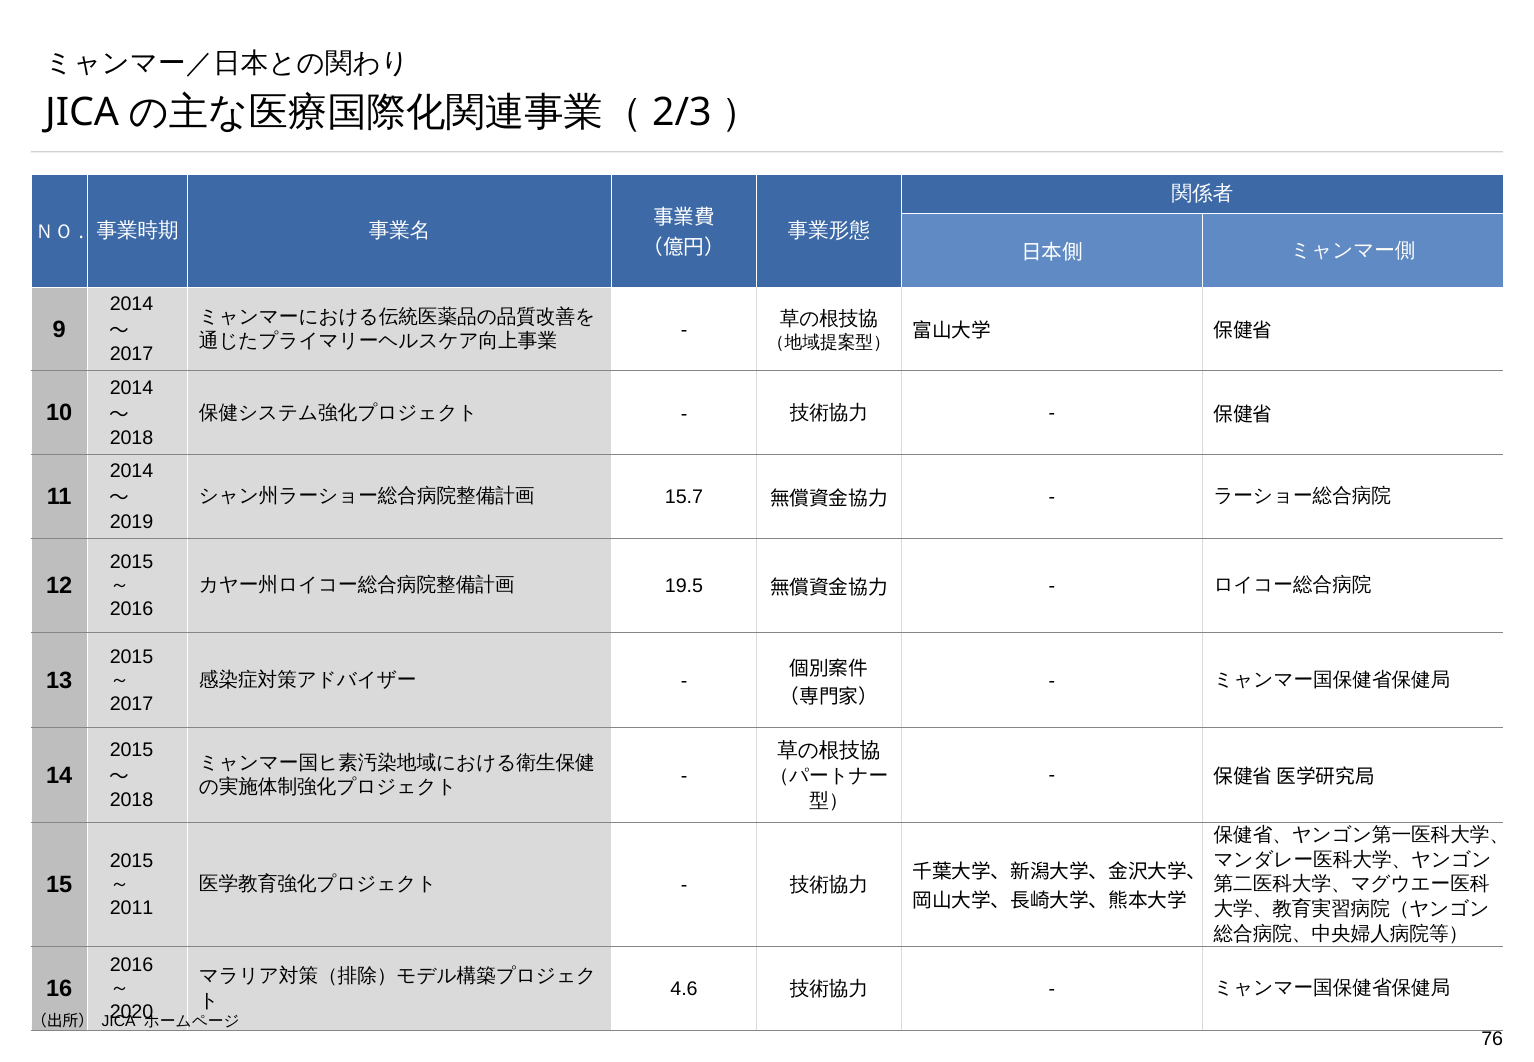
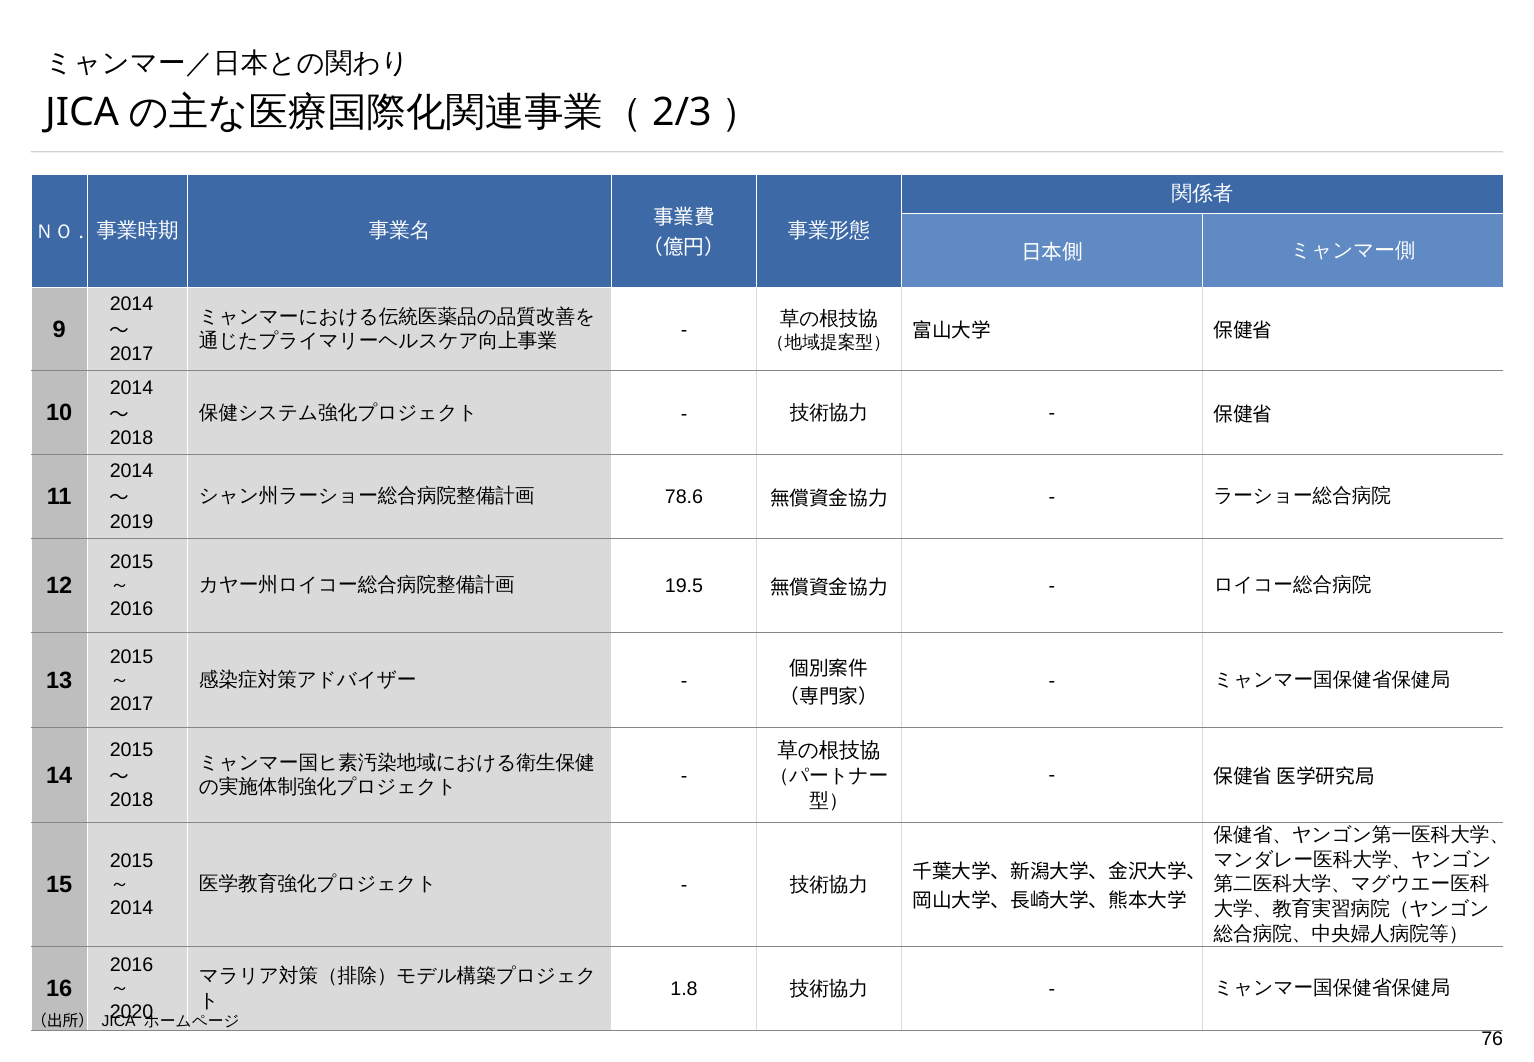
15.7: 15.7 -> 78.6
2011 at (132, 908): 2011 -> 2014
4.6: 4.6 -> 1.8
